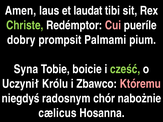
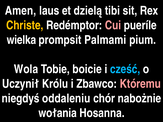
laudat: laudat -> dzielą
Christe colour: light green -> yellow
dobry: dobry -> wielka
Syna: Syna -> Wola
cześć colour: light green -> light blue
radosnym: radosnym -> oddaleniu
cælicus: cælicus -> wołania
